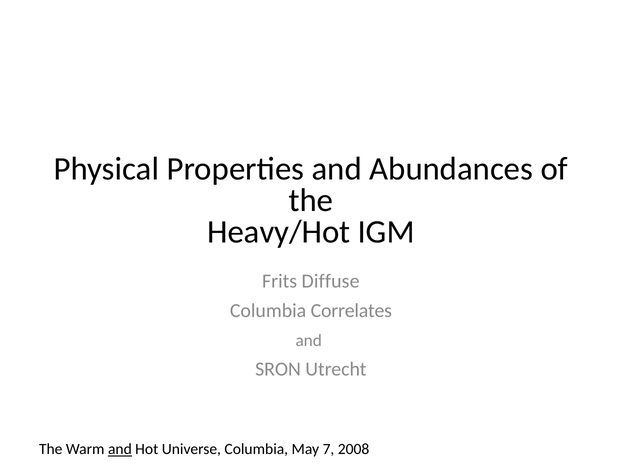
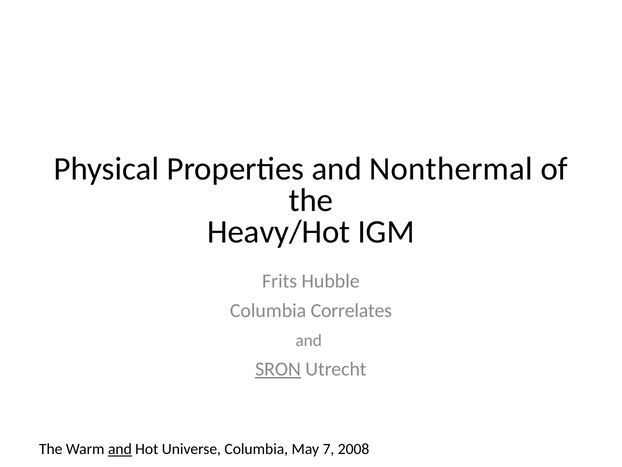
Abundances: Abundances -> Nonthermal
Diffuse: Diffuse -> Hubble
SRON underline: none -> present
